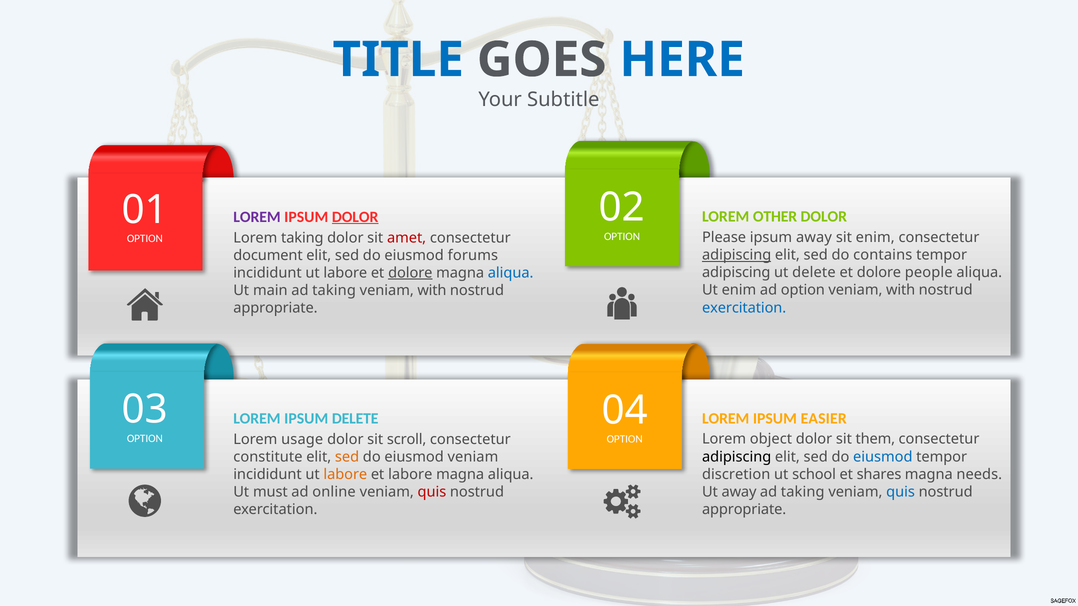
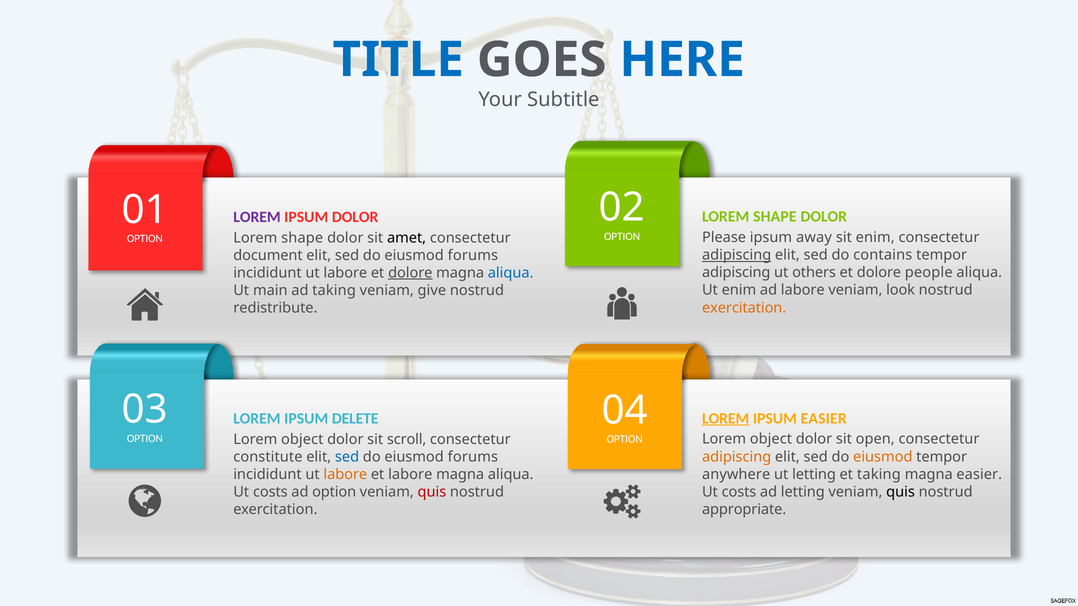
OTHER at (775, 217): OTHER -> SHAPE
DOLOR at (355, 217) underline: present -> none
taking at (302, 238): taking -> shape
amet colour: red -> black
ut delete: delete -> others
ad option: option -> labore
with at (901, 290): with -> look
with at (432, 290): with -> give
exercitation at (744, 308) colour: blue -> orange
appropriate at (275, 308): appropriate -> redistribute
LOREM at (726, 419) underline: none -> present
usage at (302, 440): usage -> object
them: them -> open
adipiscing at (737, 457) colour: black -> orange
eiusmod at (883, 457) colour: blue -> orange
sed at (347, 457) colour: orange -> blue
veniam at (473, 457): veniam -> forums
discretion: discretion -> anywhere
ut school: school -> letting
et shares: shares -> taking
magna needs: needs -> easier
away at (739, 492): away -> costs
taking at (803, 492): taking -> letting
quis at (901, 492) colour: blue -> black
must at (270, 492): must -> costs
ad online: online -> option
